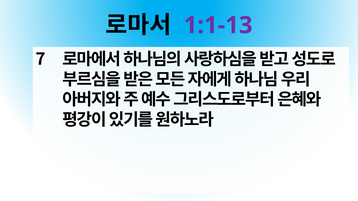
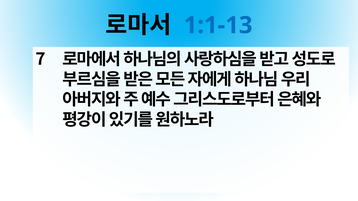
1:1-13 colour: purple -> blue
